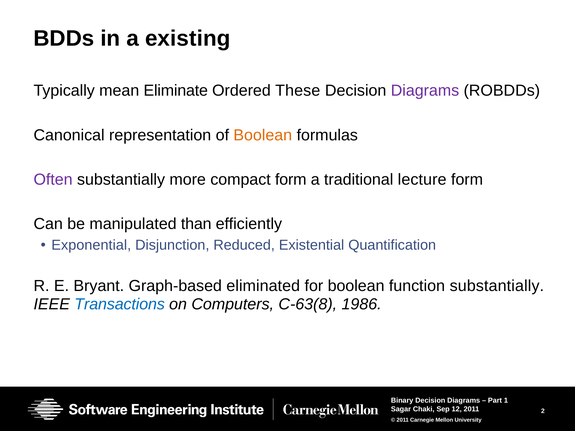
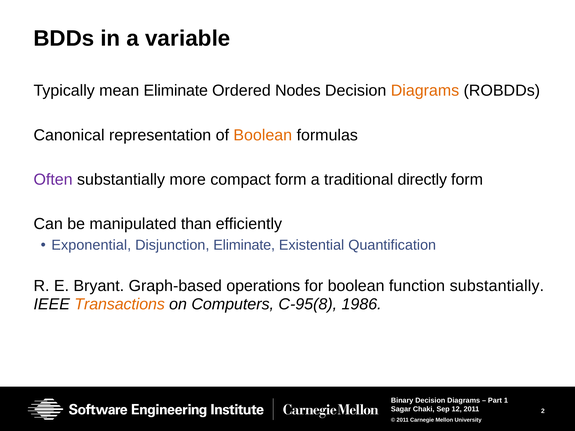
existing: existing -> variable
These: These -> Nodes
Diagrams at (425, 91) colour: purple -> orange
lecture: lecture -> directly
Disjunction Reduced: Reduced -> Eliminate
eliminated: eliminated -> operations
Transactions colour: blue -> orange
C-63(8: C-63(8 -> C-95(8
